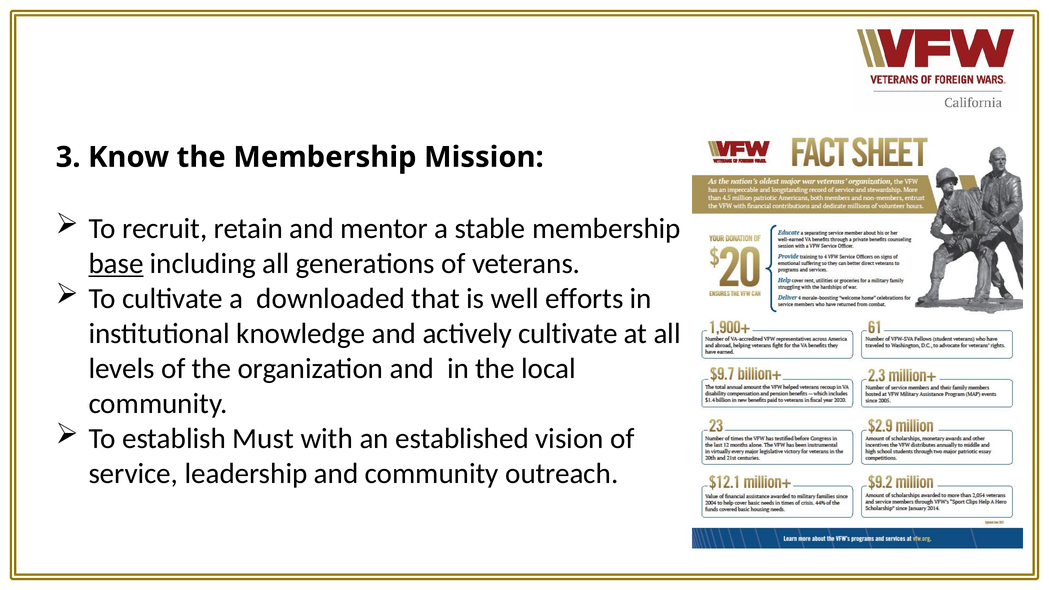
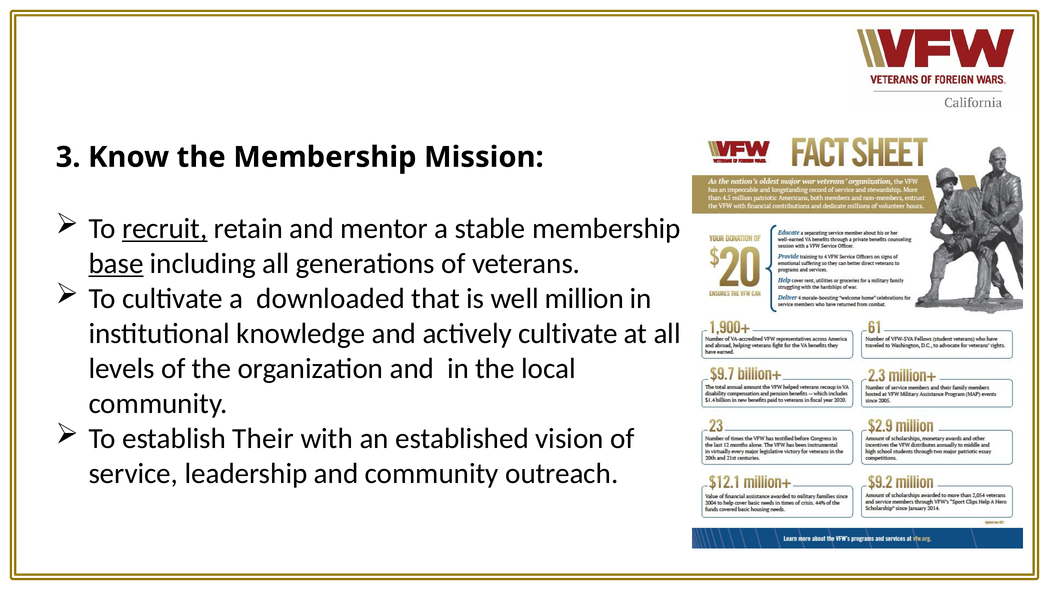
recruit underline: none -> present
efforts: efforts -> million
Must: Must -> Their
